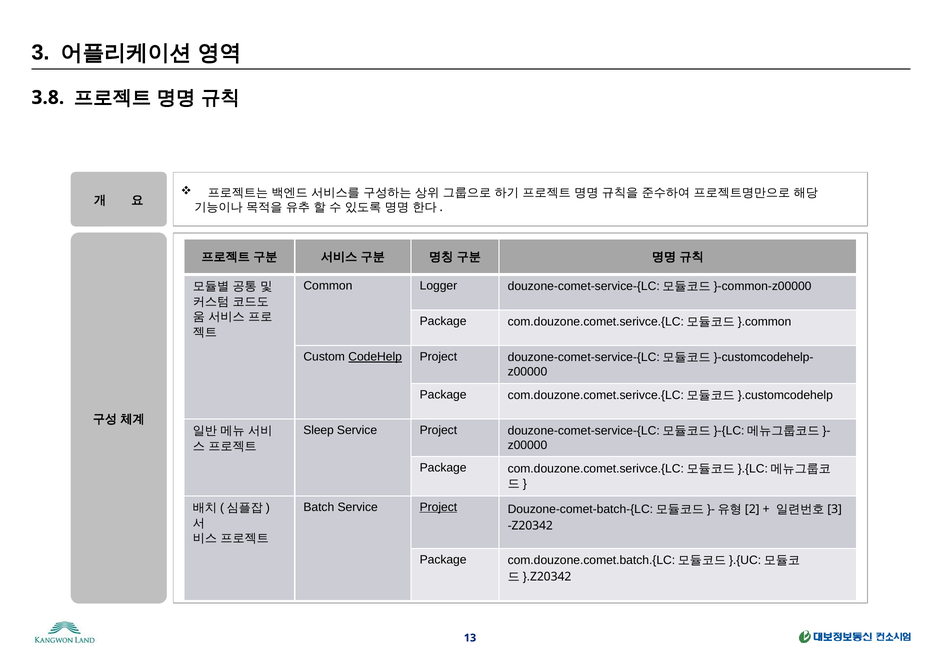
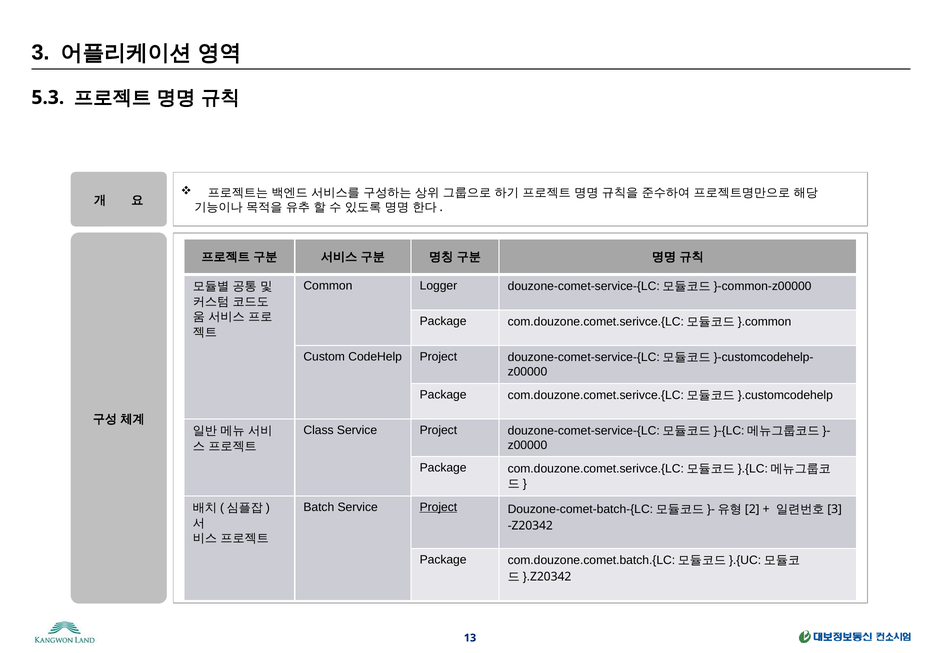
3.8: 3.8 -> 5.3
CodeHelp underline: present -> none
Sleep: Sleep -> Class
